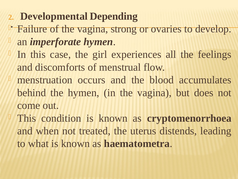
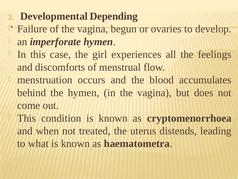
strong: strong -> begun
